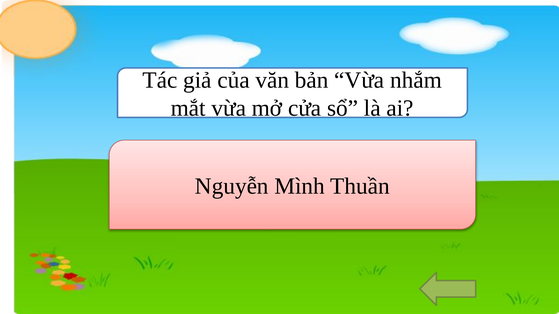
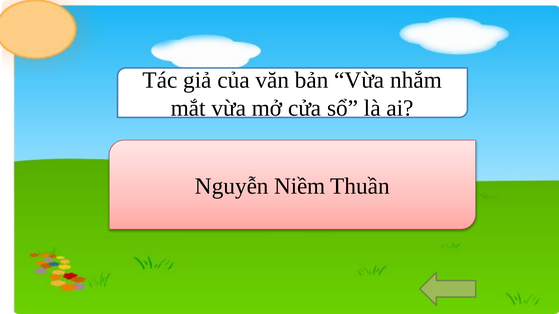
Mình: Mình -> Niềm
